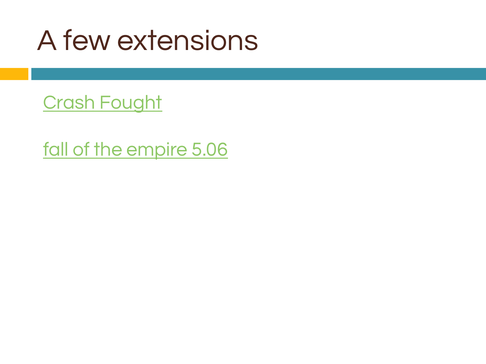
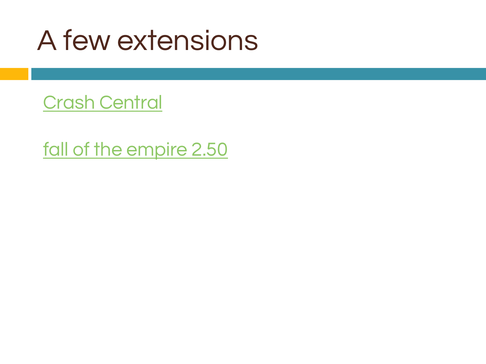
Fought: Fought -> Central
5.06: 5.06 -> 2.50
